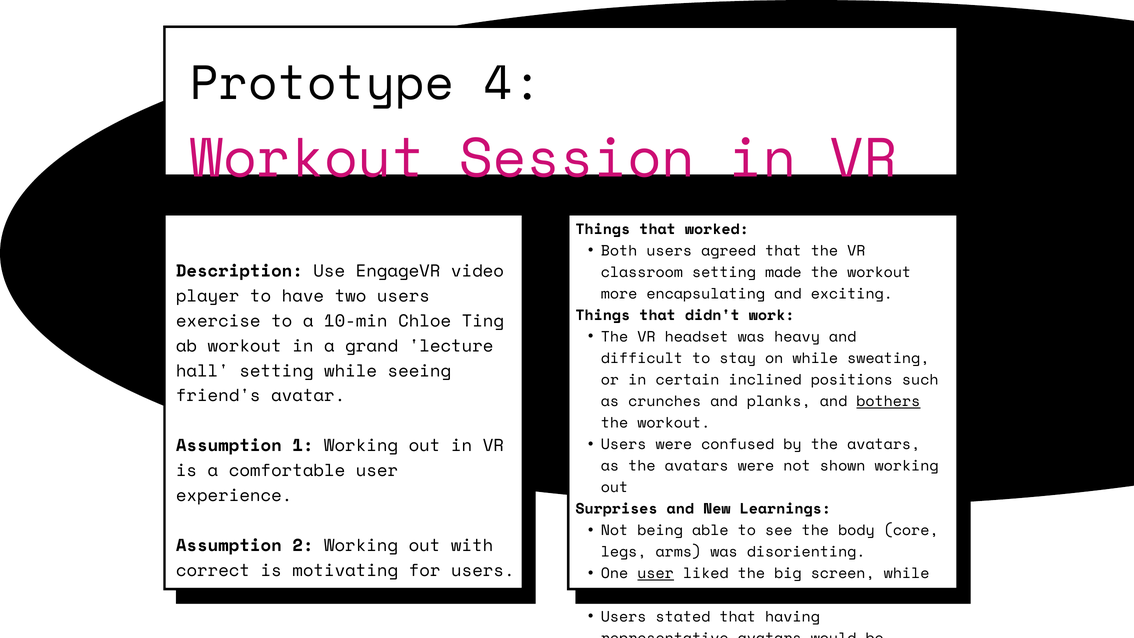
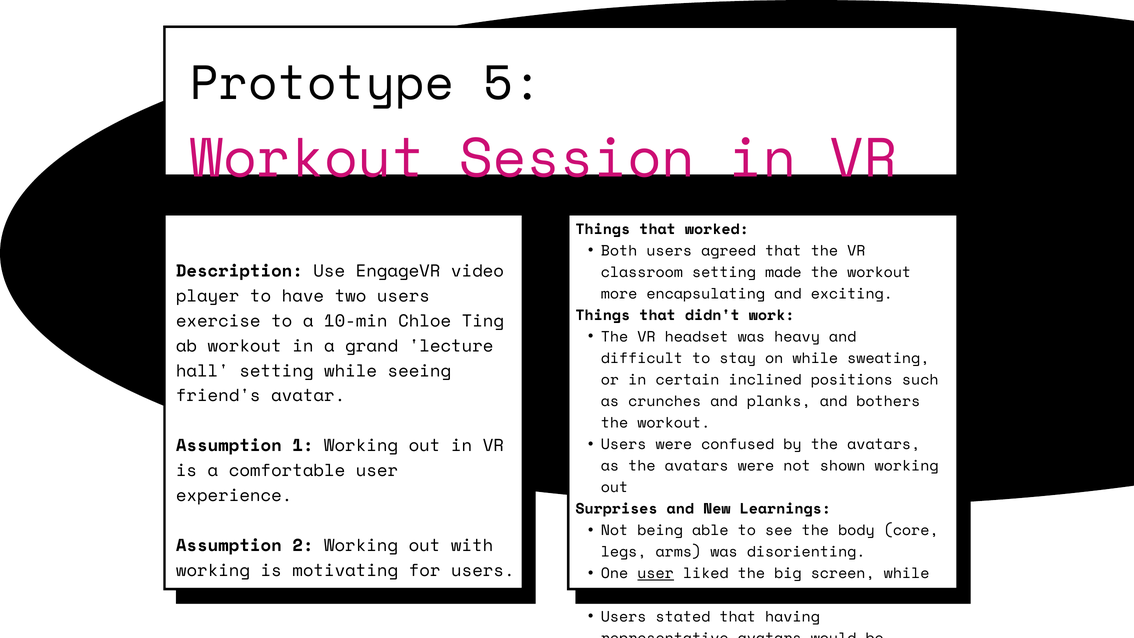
4: 4 -> 5
bothers underline: present -> none
correct at (213, 570): correct -> working
